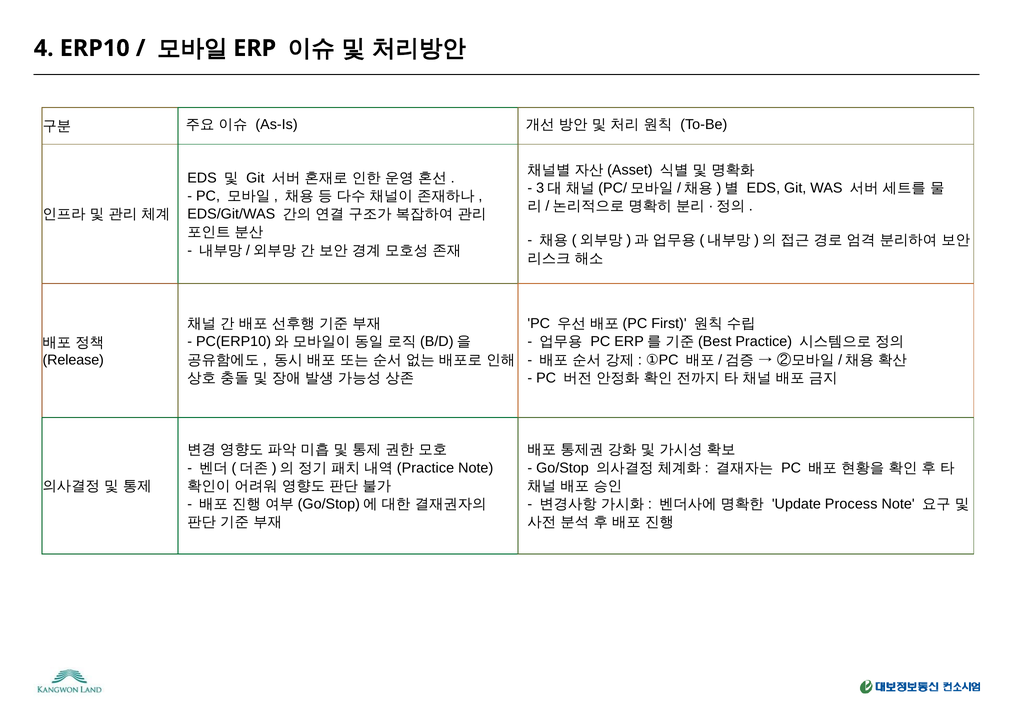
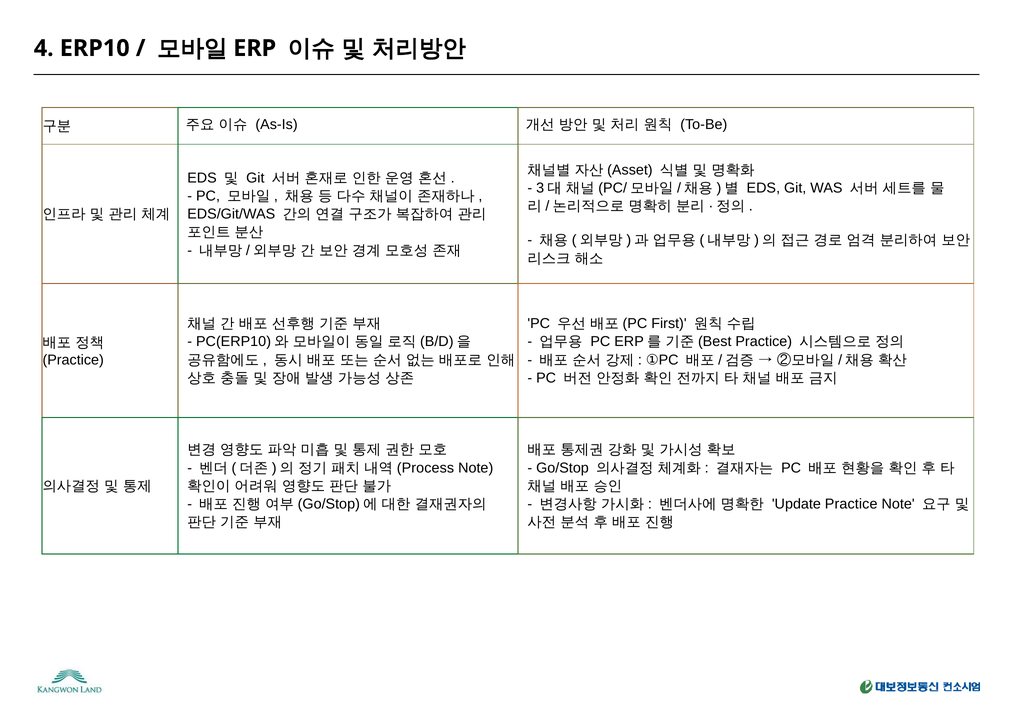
Release at (73, 360): Release -> Practice
Practice at (425, 467): Practice -> Process
Update Process: Process -> Practice
